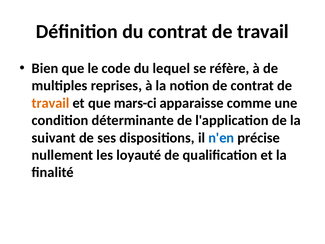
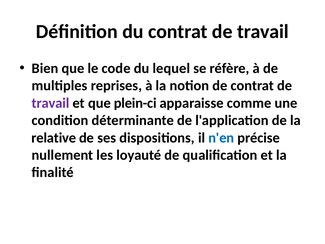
travail at (51, 103) colour: orange -> purple
mars-ci: mars-ci -> plein-ci
suivant: suivant -> relative
